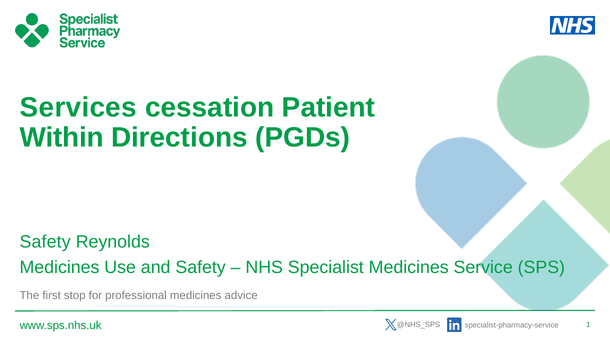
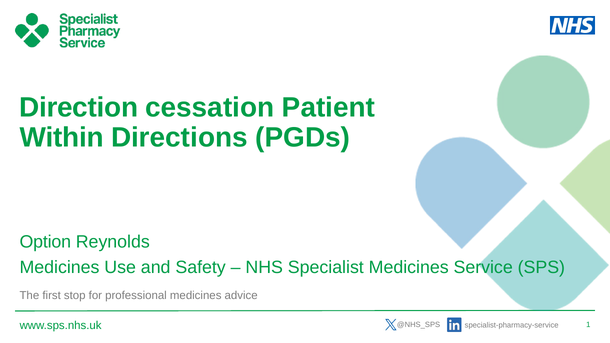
Services: Services -> Direction
Safety at (45, 242): Safety -> Option
